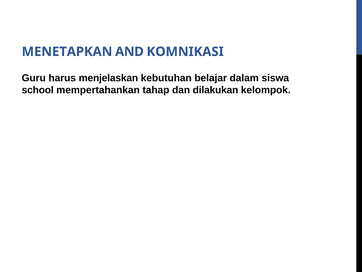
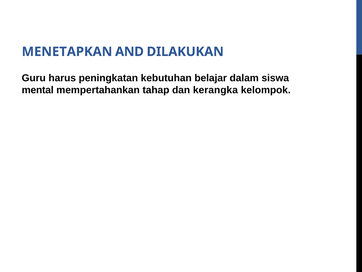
KOMNIKASI: KOMNIKASI -> DILAKUKAN
menjelaskan: menjelaskan -> peningkatan
school: school -> mental
dilakukan: dilakukan -> kerangka
